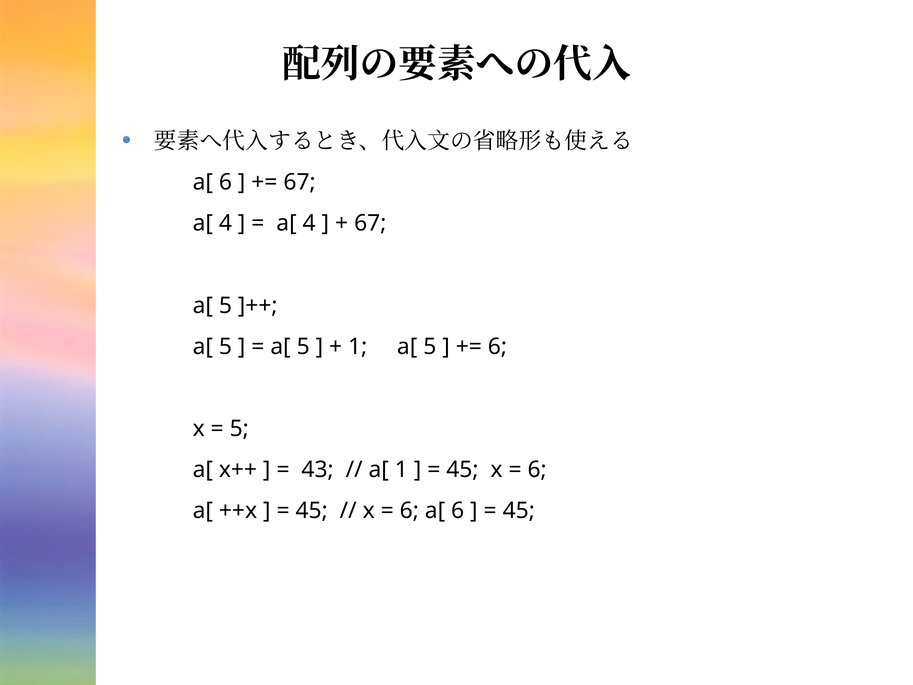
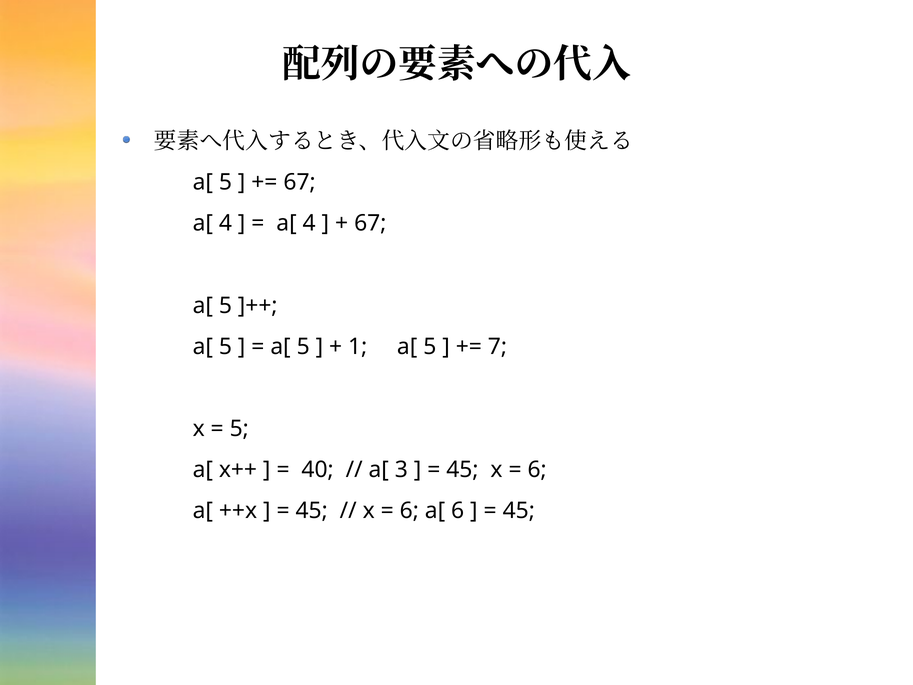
6 at (225, 182): 6 -> 5
6 at (497, 346): 6 -> 7
43: 43 -> 40
a[ 1: 1 -> 3
